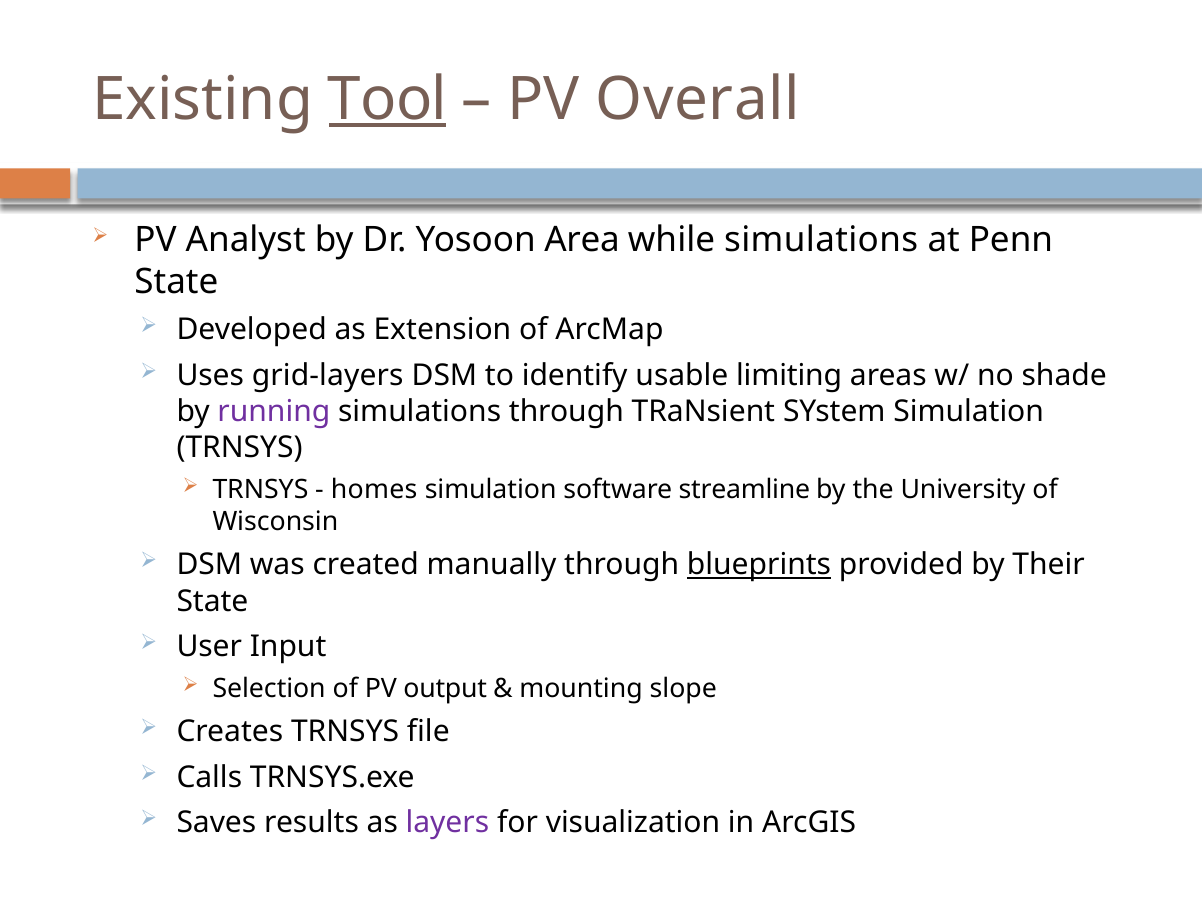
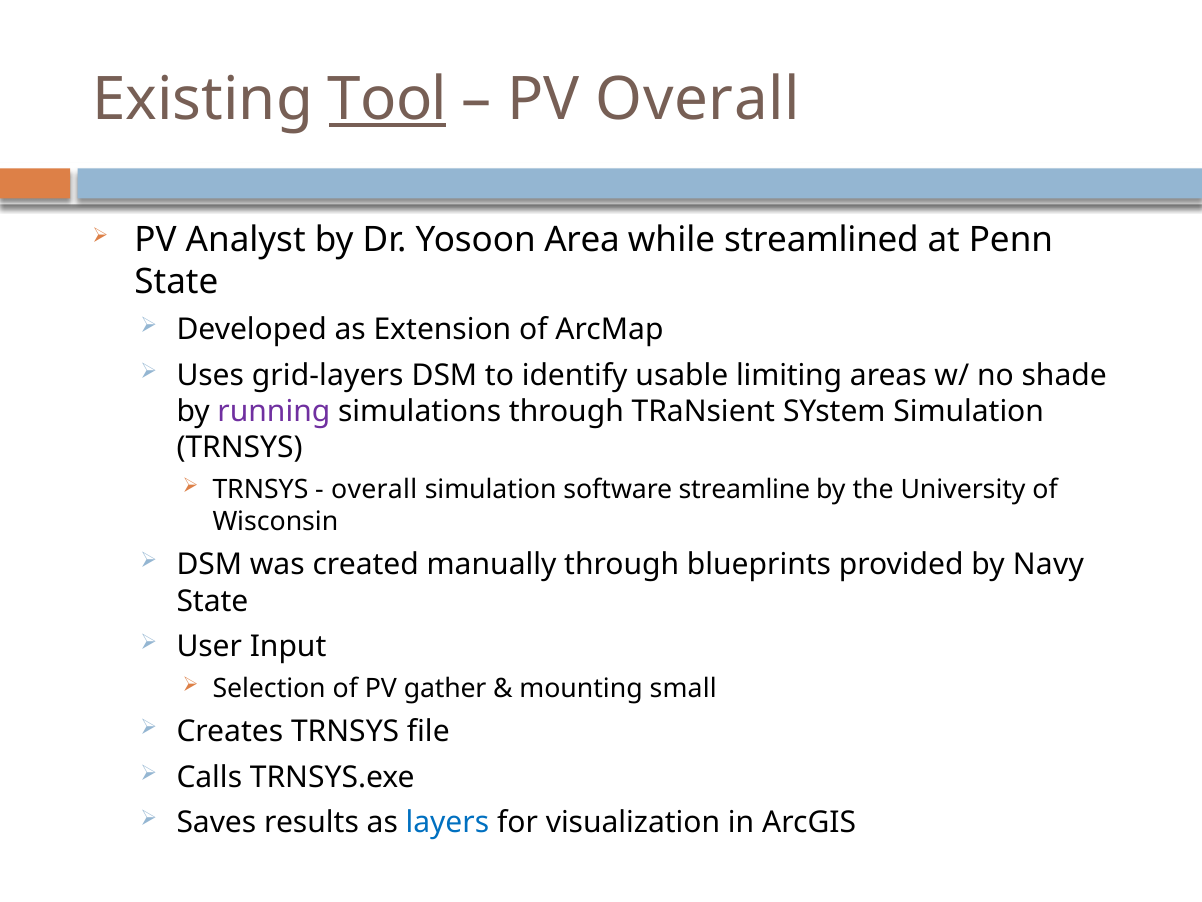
while simulations: simulations -> streamlined
homes at (374, 489): homes -> overall
blueprints underline: present -> none
Their: Their -> Navy
output: output -> gather
slope: slope -> small
layers colour: purple -> blue
